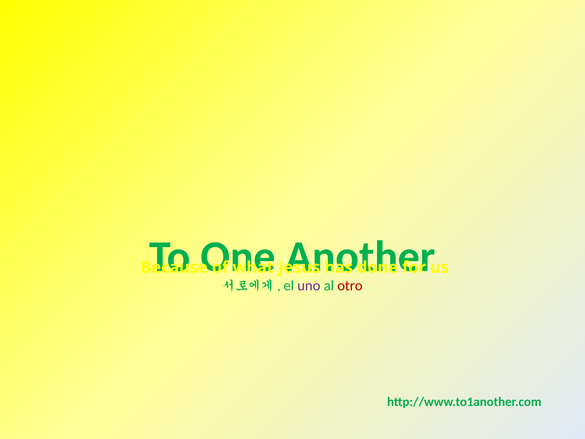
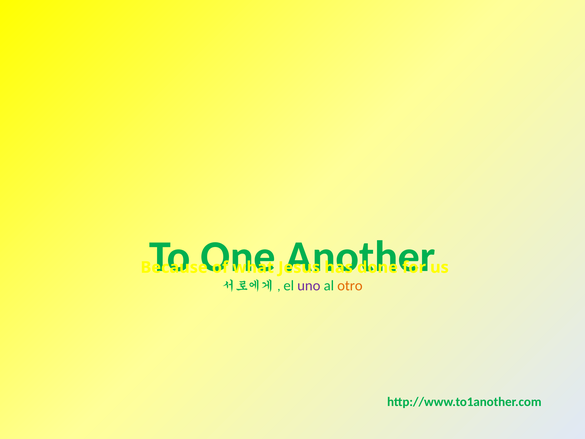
otro colour: red -> orange
